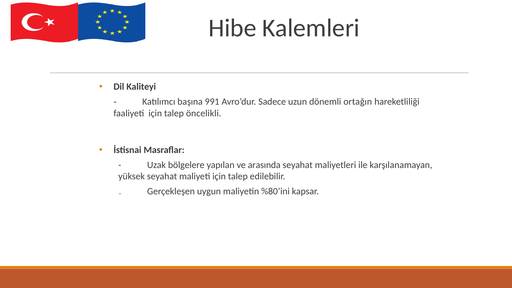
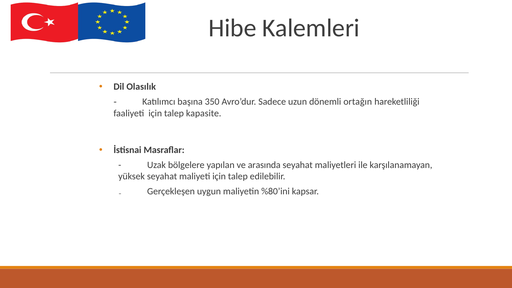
Kaliteyi: Kaliteyi -> Olasılık
991: 991 -> 350
öncelikli: öncelikli -> kapasite
